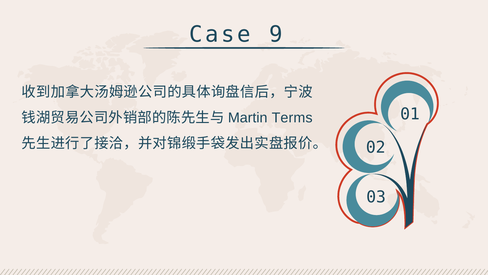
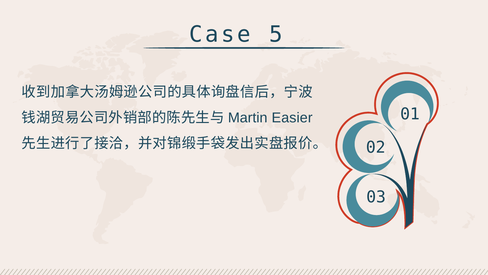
9: 9 -> 5
Terms: Terms -> Easier
